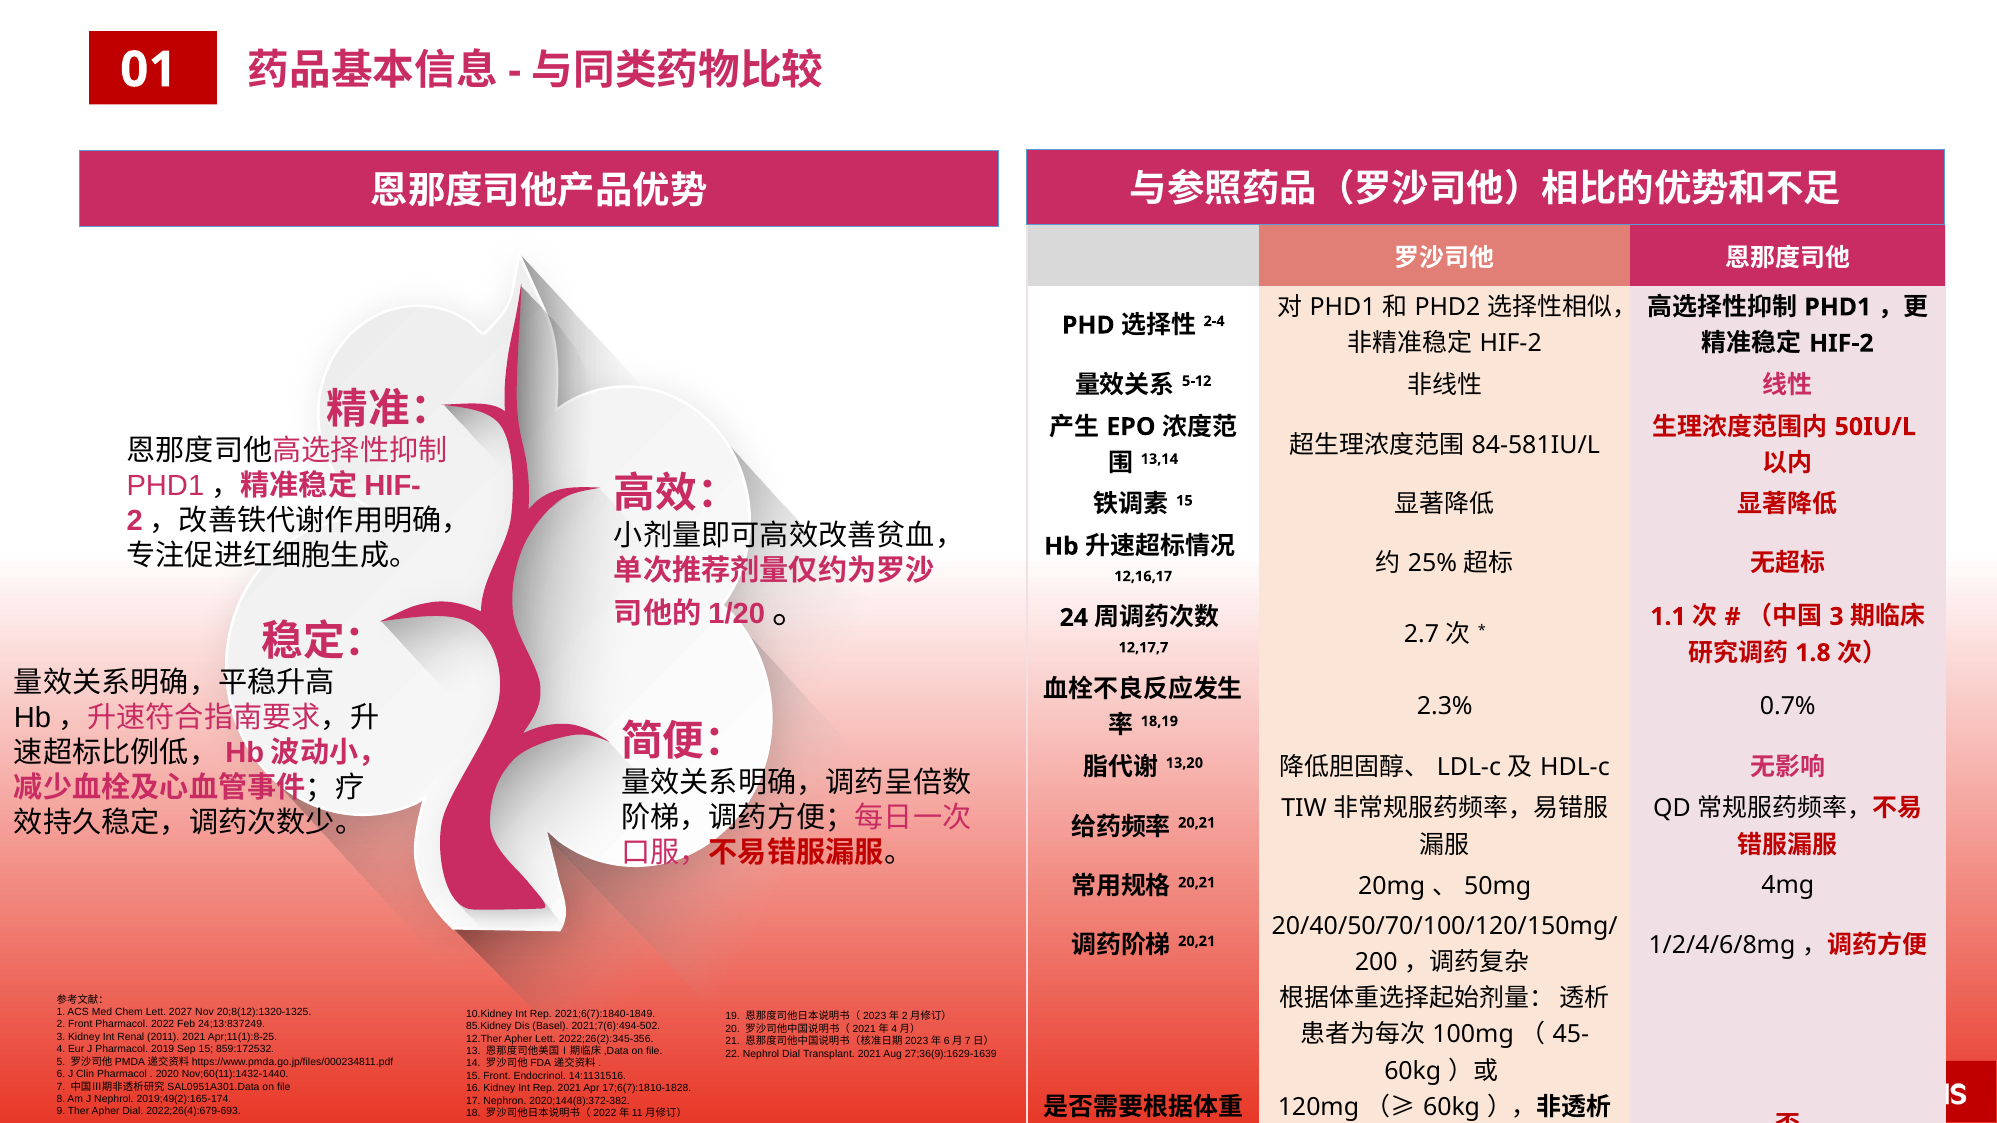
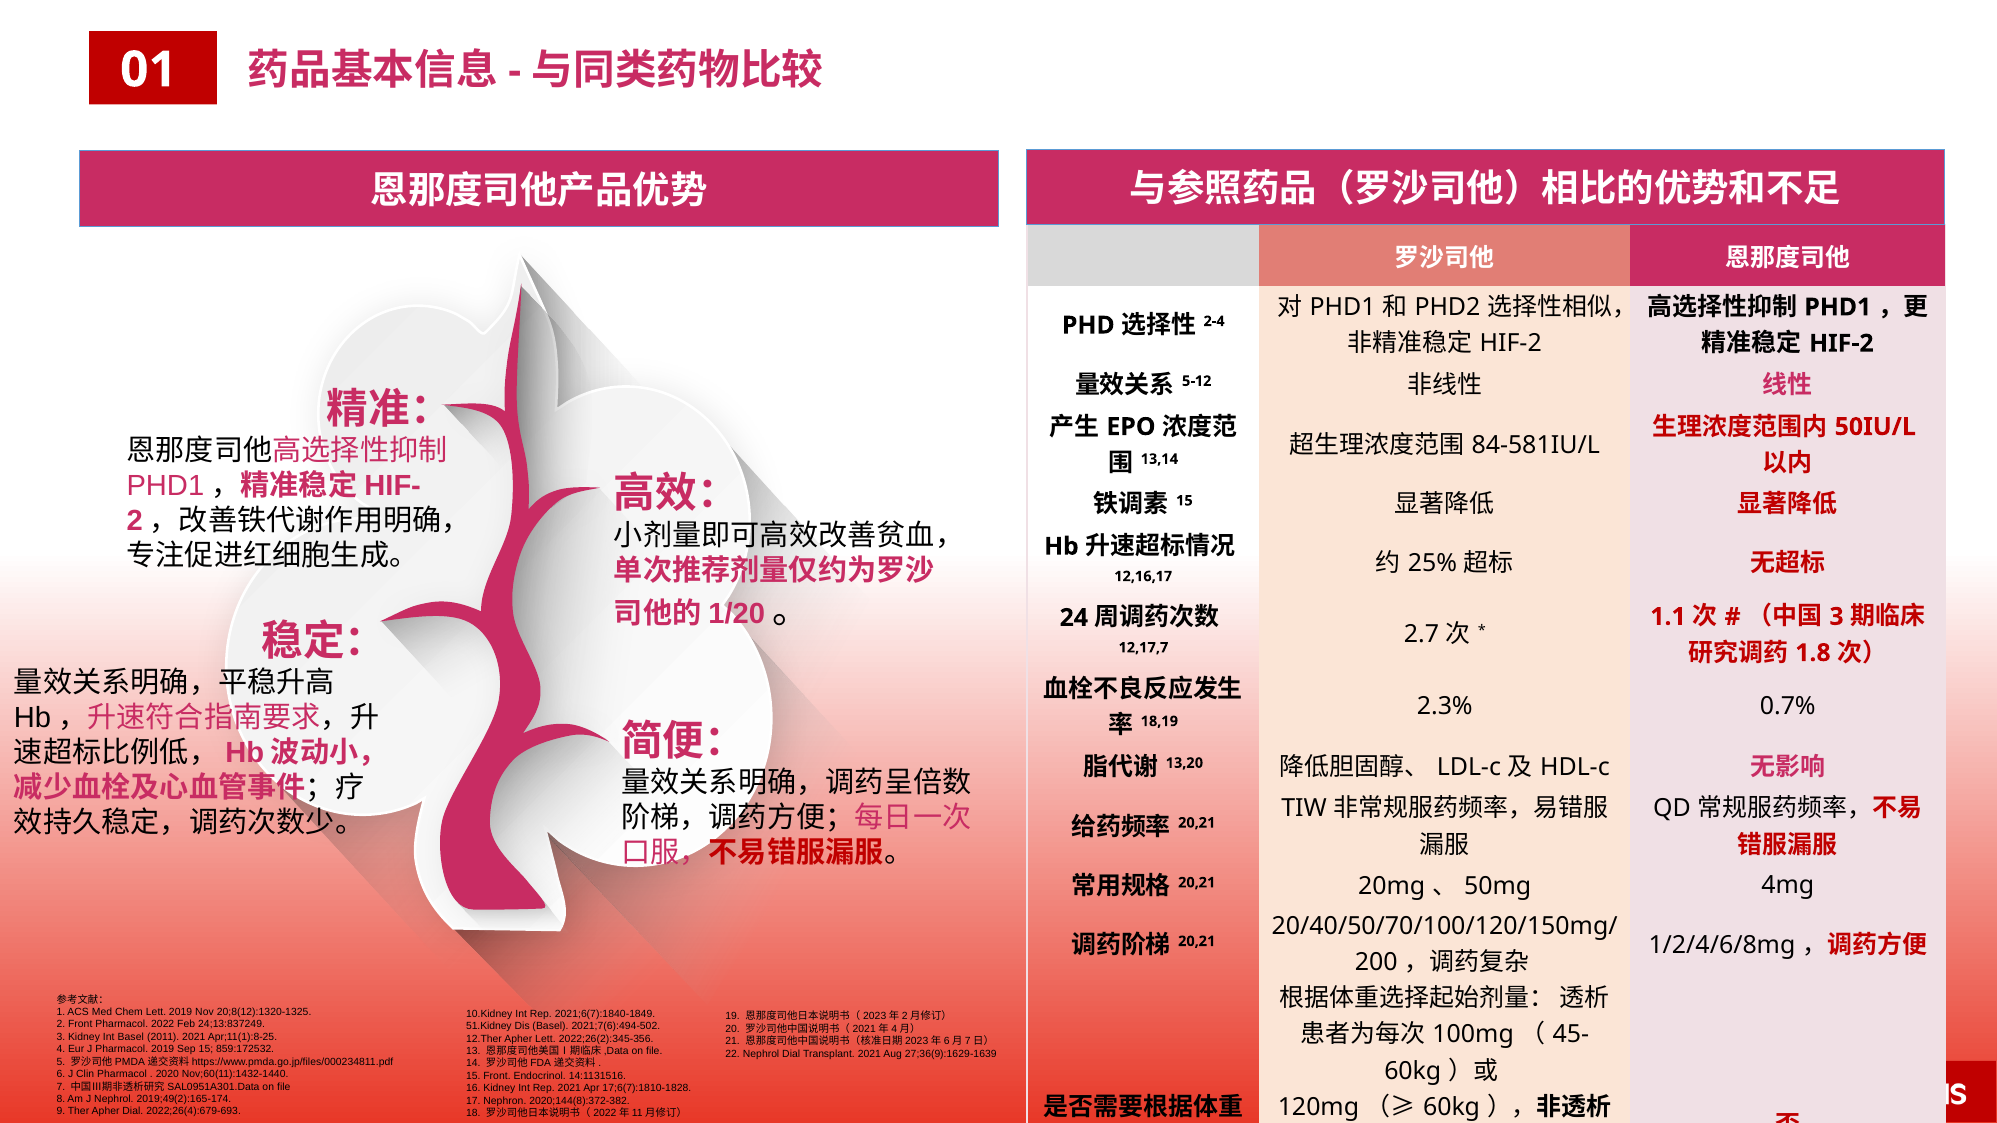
Lett 2027: 2027 -> 2019
85.Kidney: 85.Kidney -> 51.Kidney
Int Renal: Renal -> Basel
